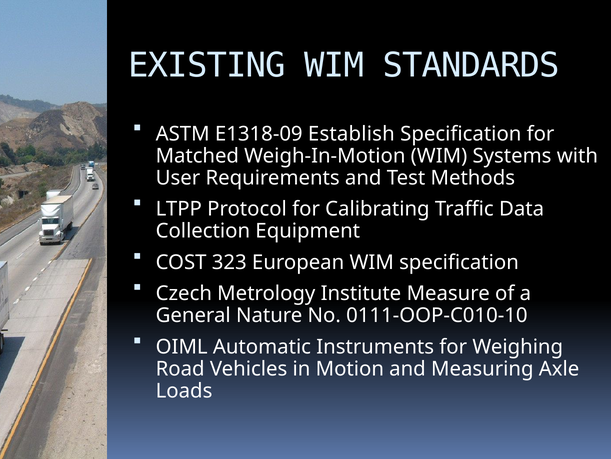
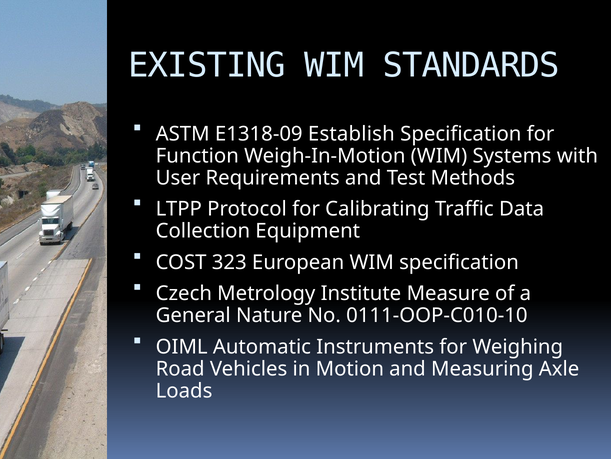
Matched: Matched -> Function
